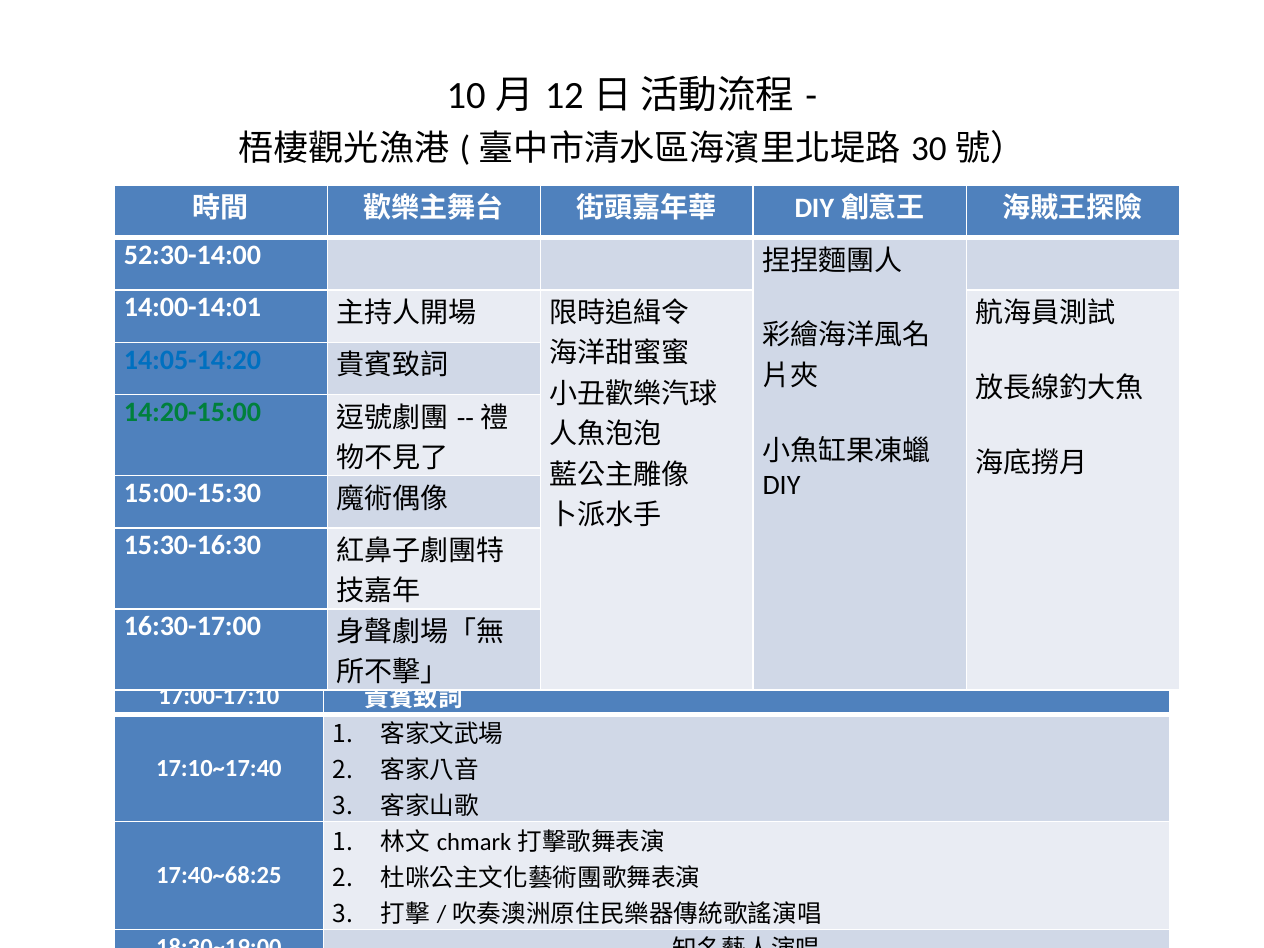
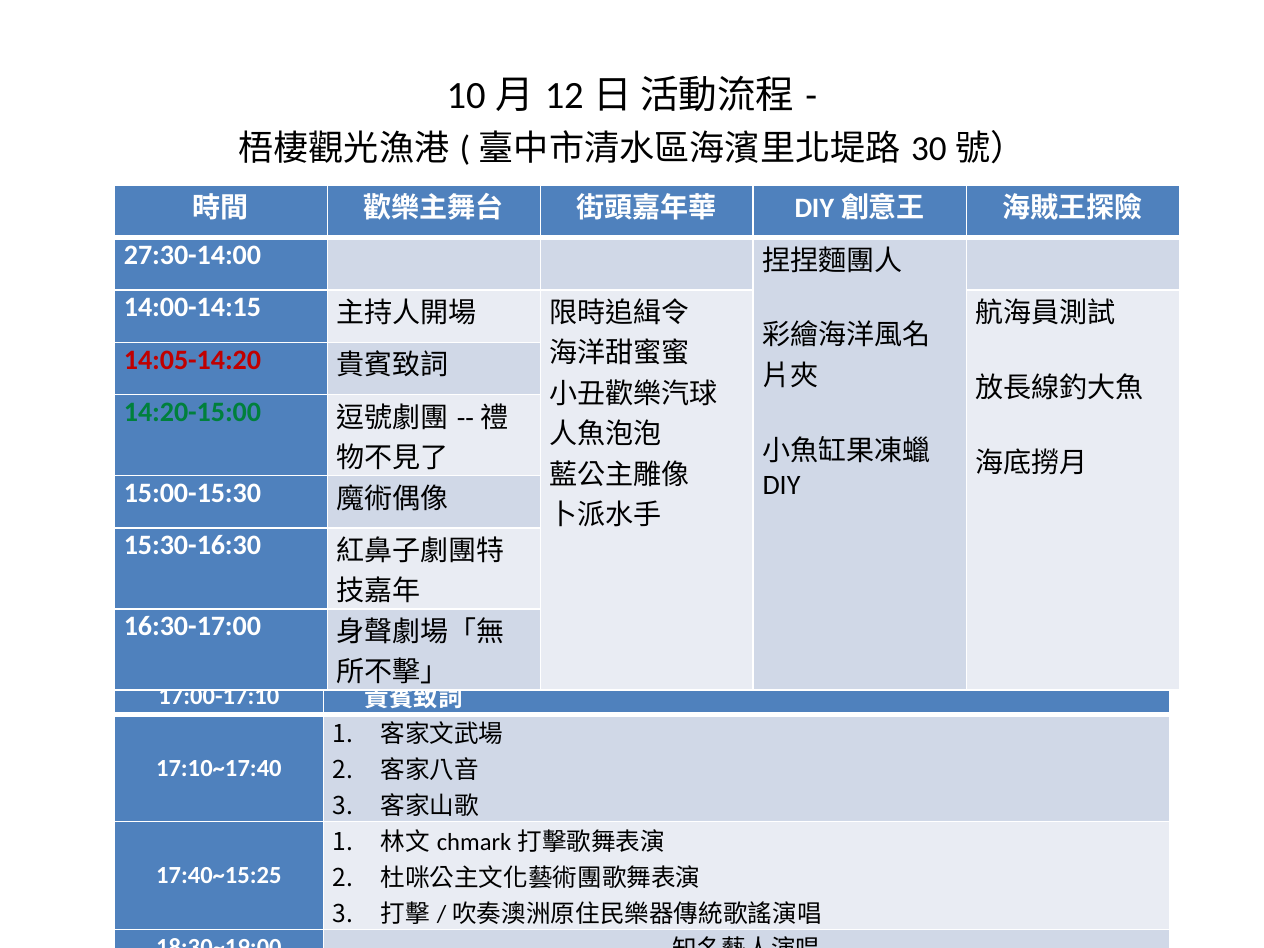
52:30-14:00: 52:30-14:00 -> 27:30-14:00
14:00-14:01: 14:00-14:01 -> 14:00-14:15
14:05-14:20 colour: blue -> red
17:40~68:25: 17:40~68:25 -> 17:40~15:25
